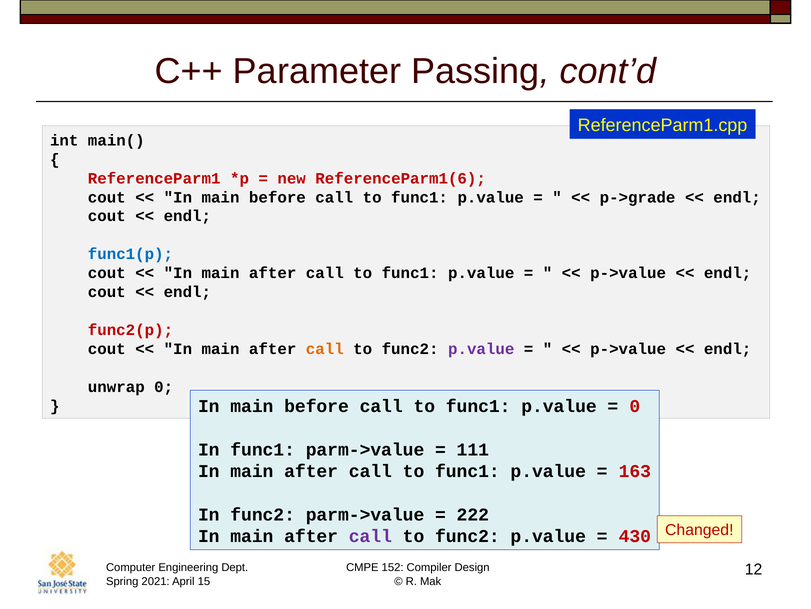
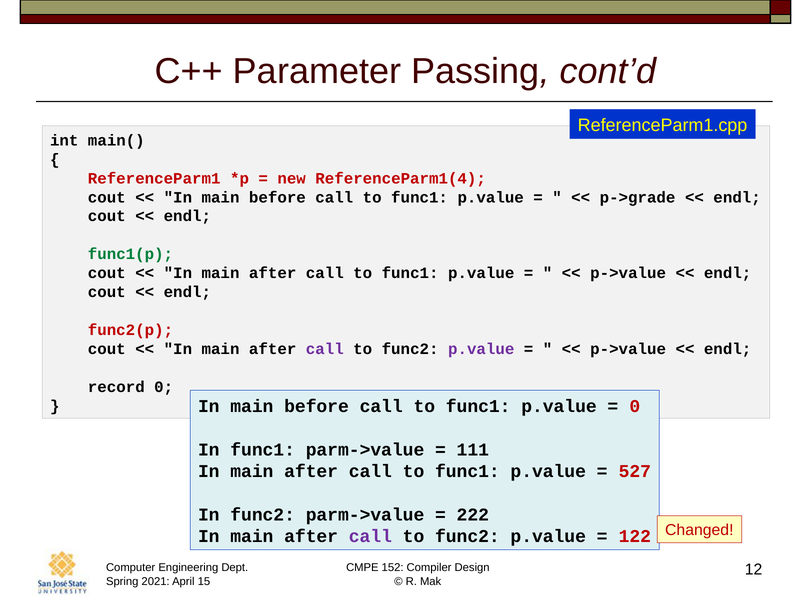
ReferenceParm1(6: ReferenceParm1(6 -> ReferenceParm1(4
func1(p colour: blue -> green
call at (325, 349) colour: orange -> purple
unwrap: unwrap -> record
163: 163 -> 527
430: 430 -> 122
